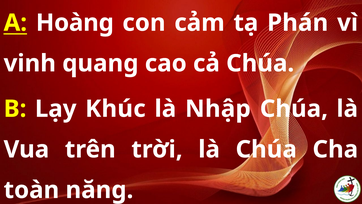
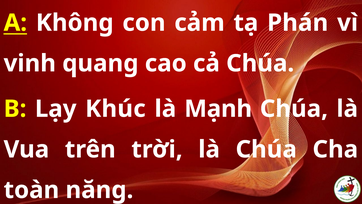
Hoàng: Hoàng -> Không
Nhập: Nhập -> Mạnh
